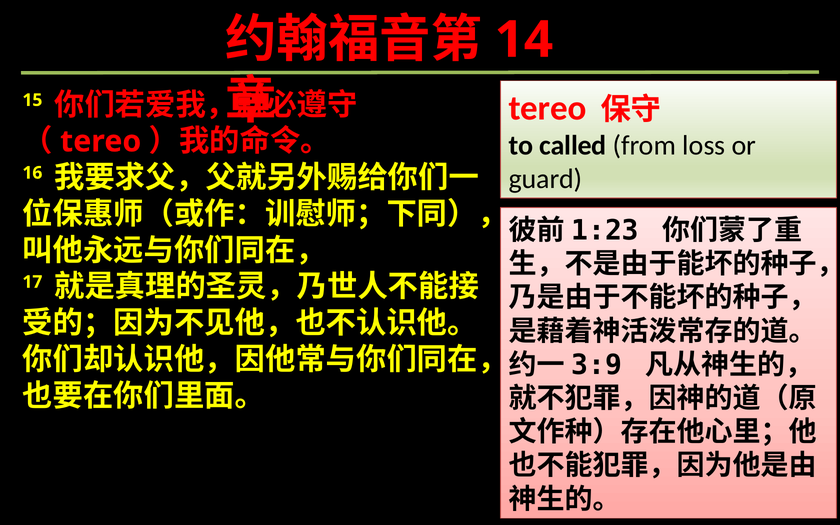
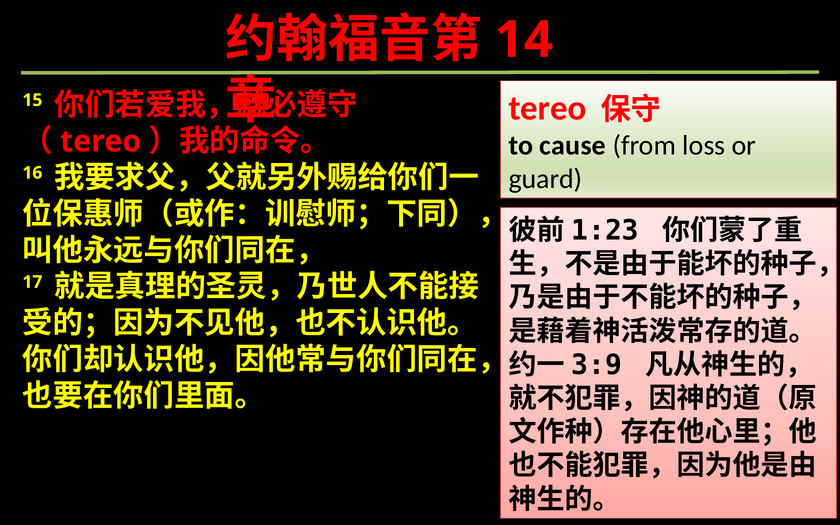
called: called -> cause
